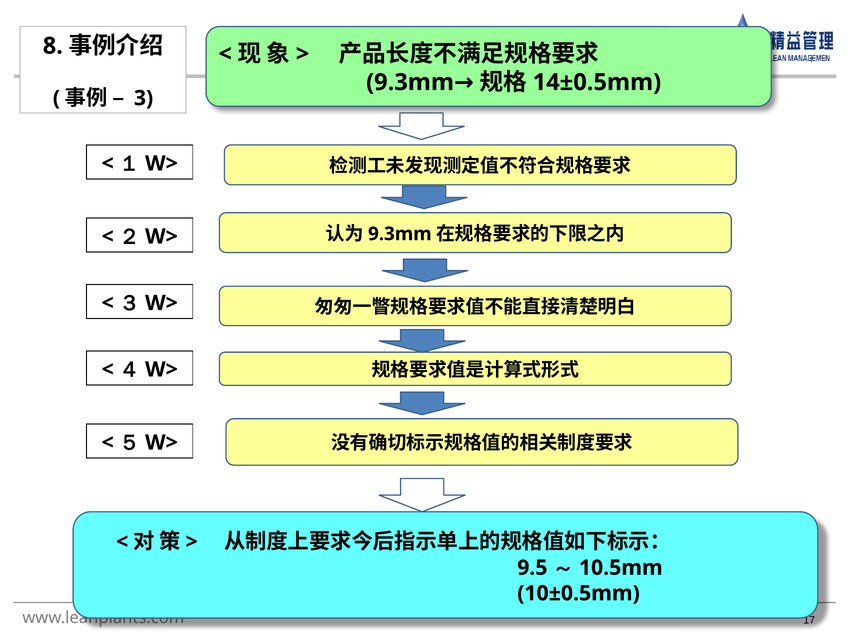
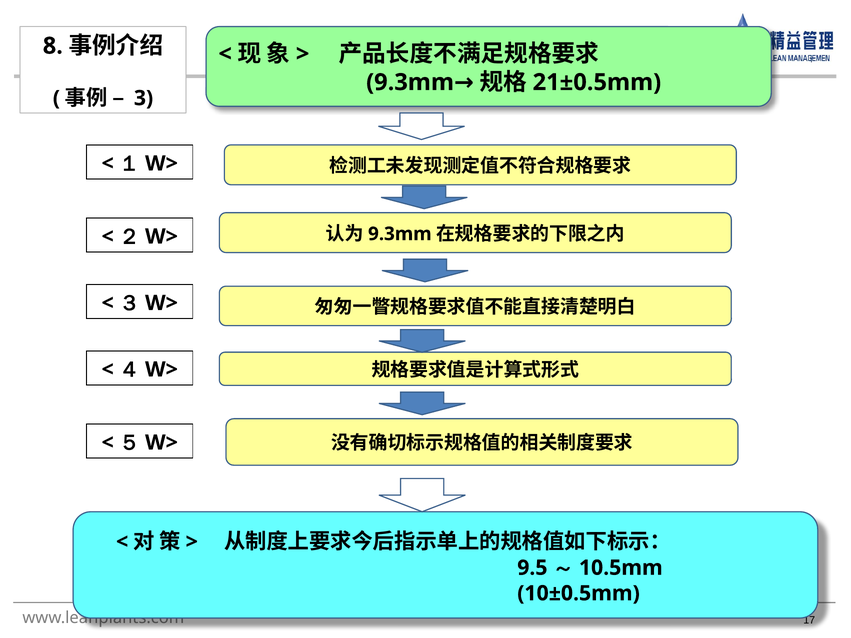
14±0.5mm: 14±0.5mm -> 21±0.5mm
